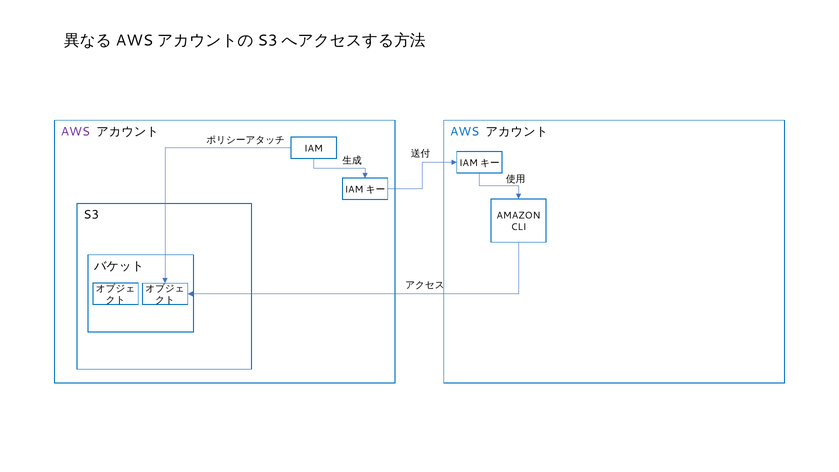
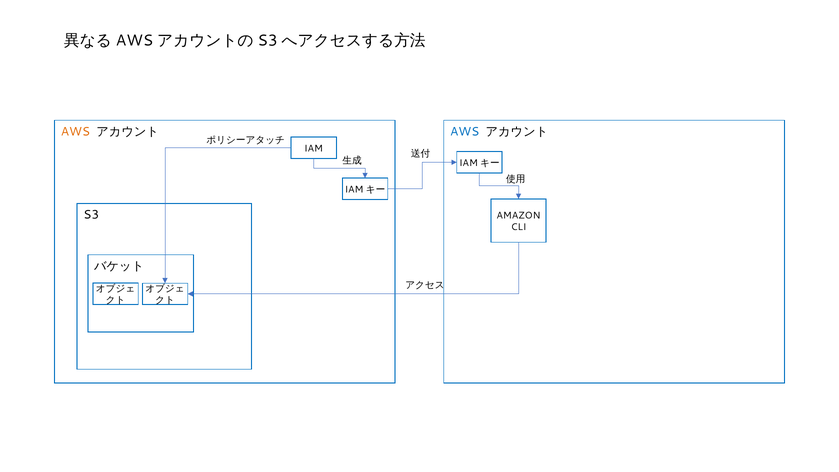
AWS at (75, 131) colour: purple -> orange
